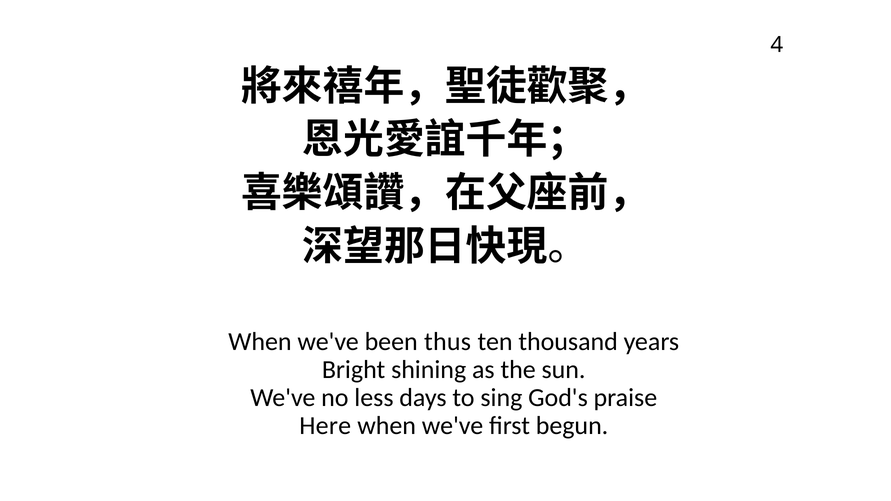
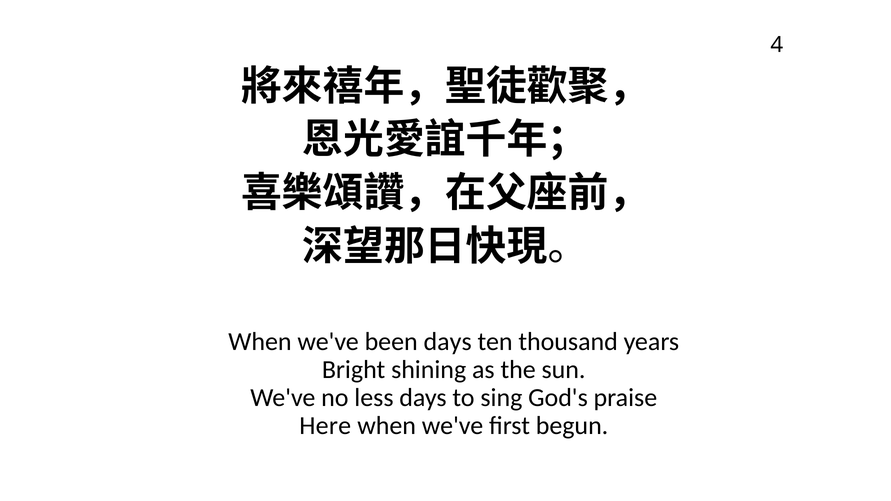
been thus: thus -> days
